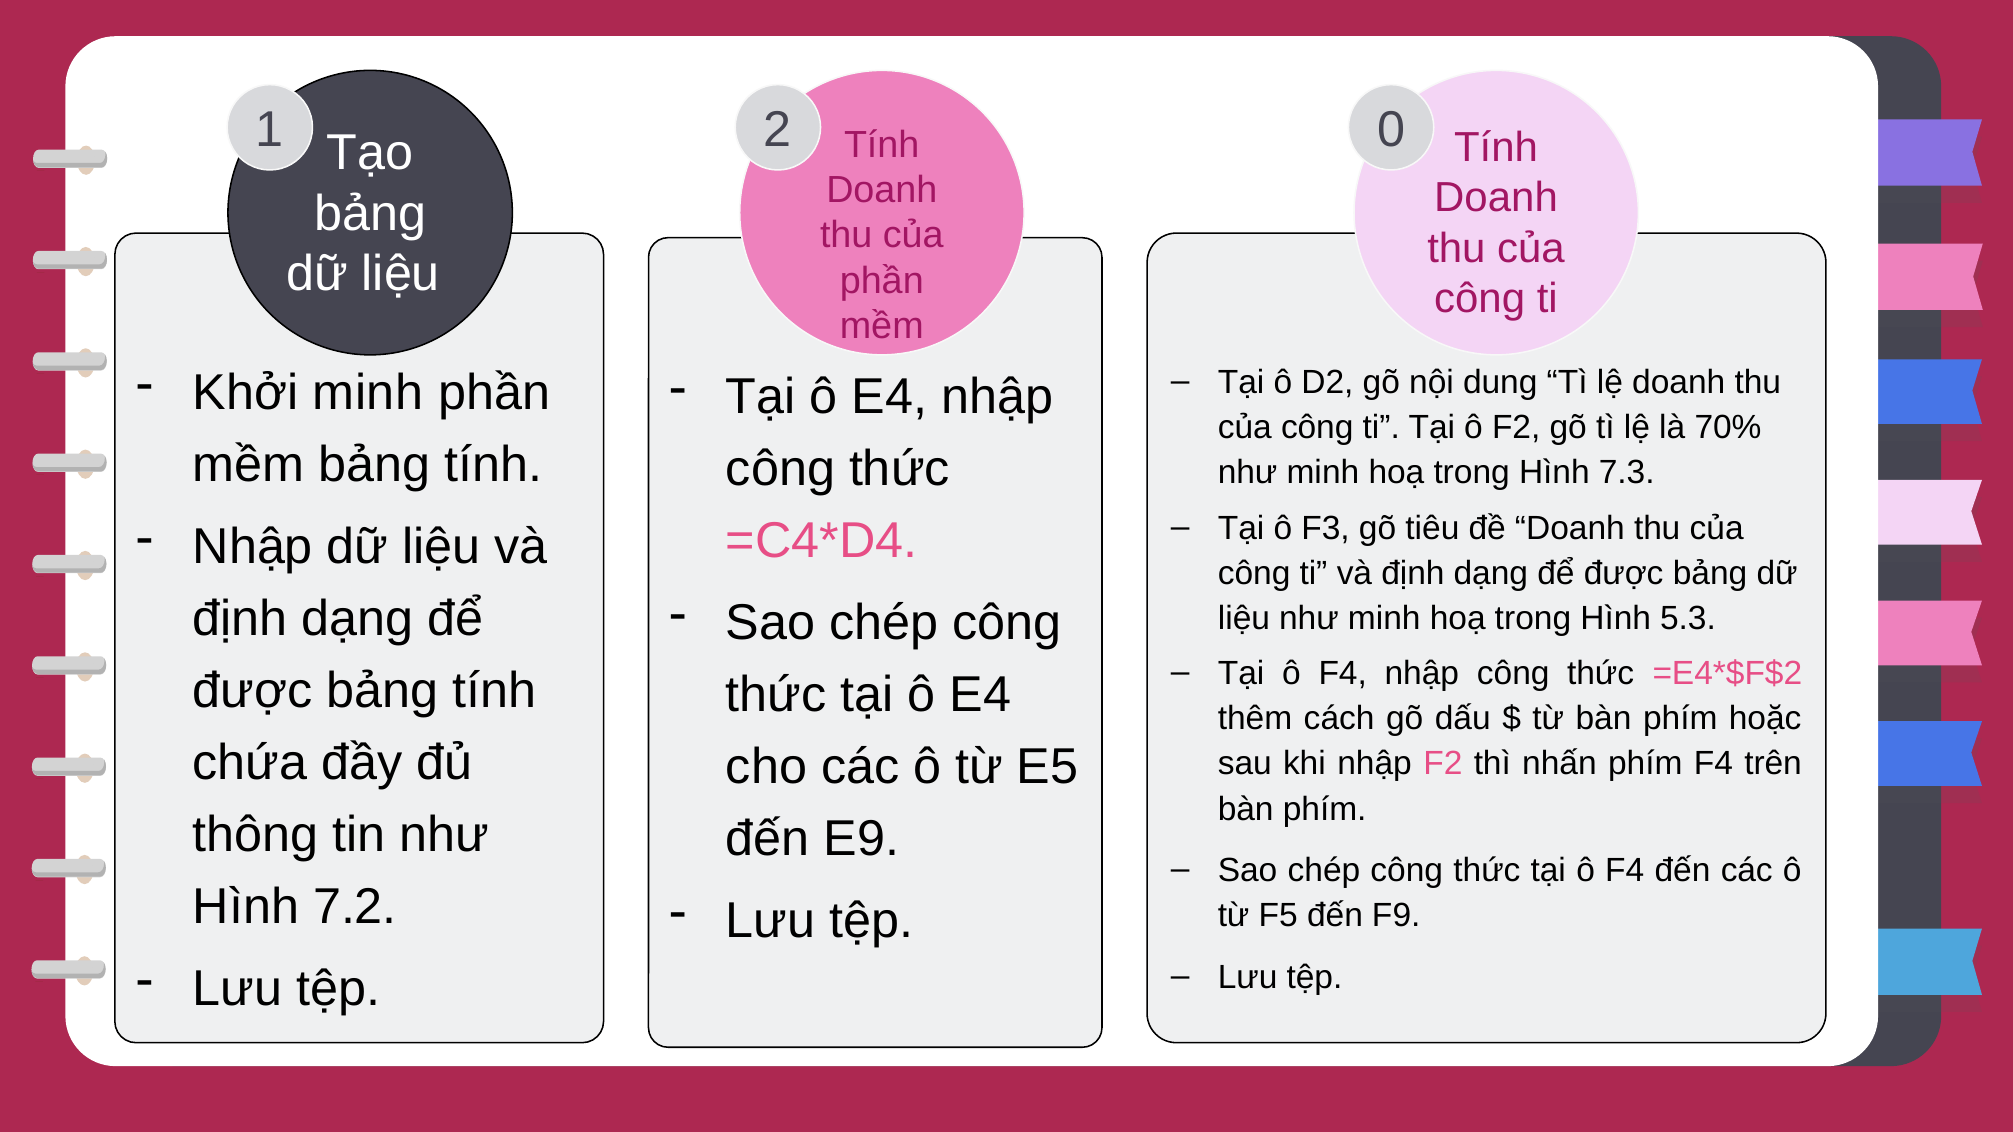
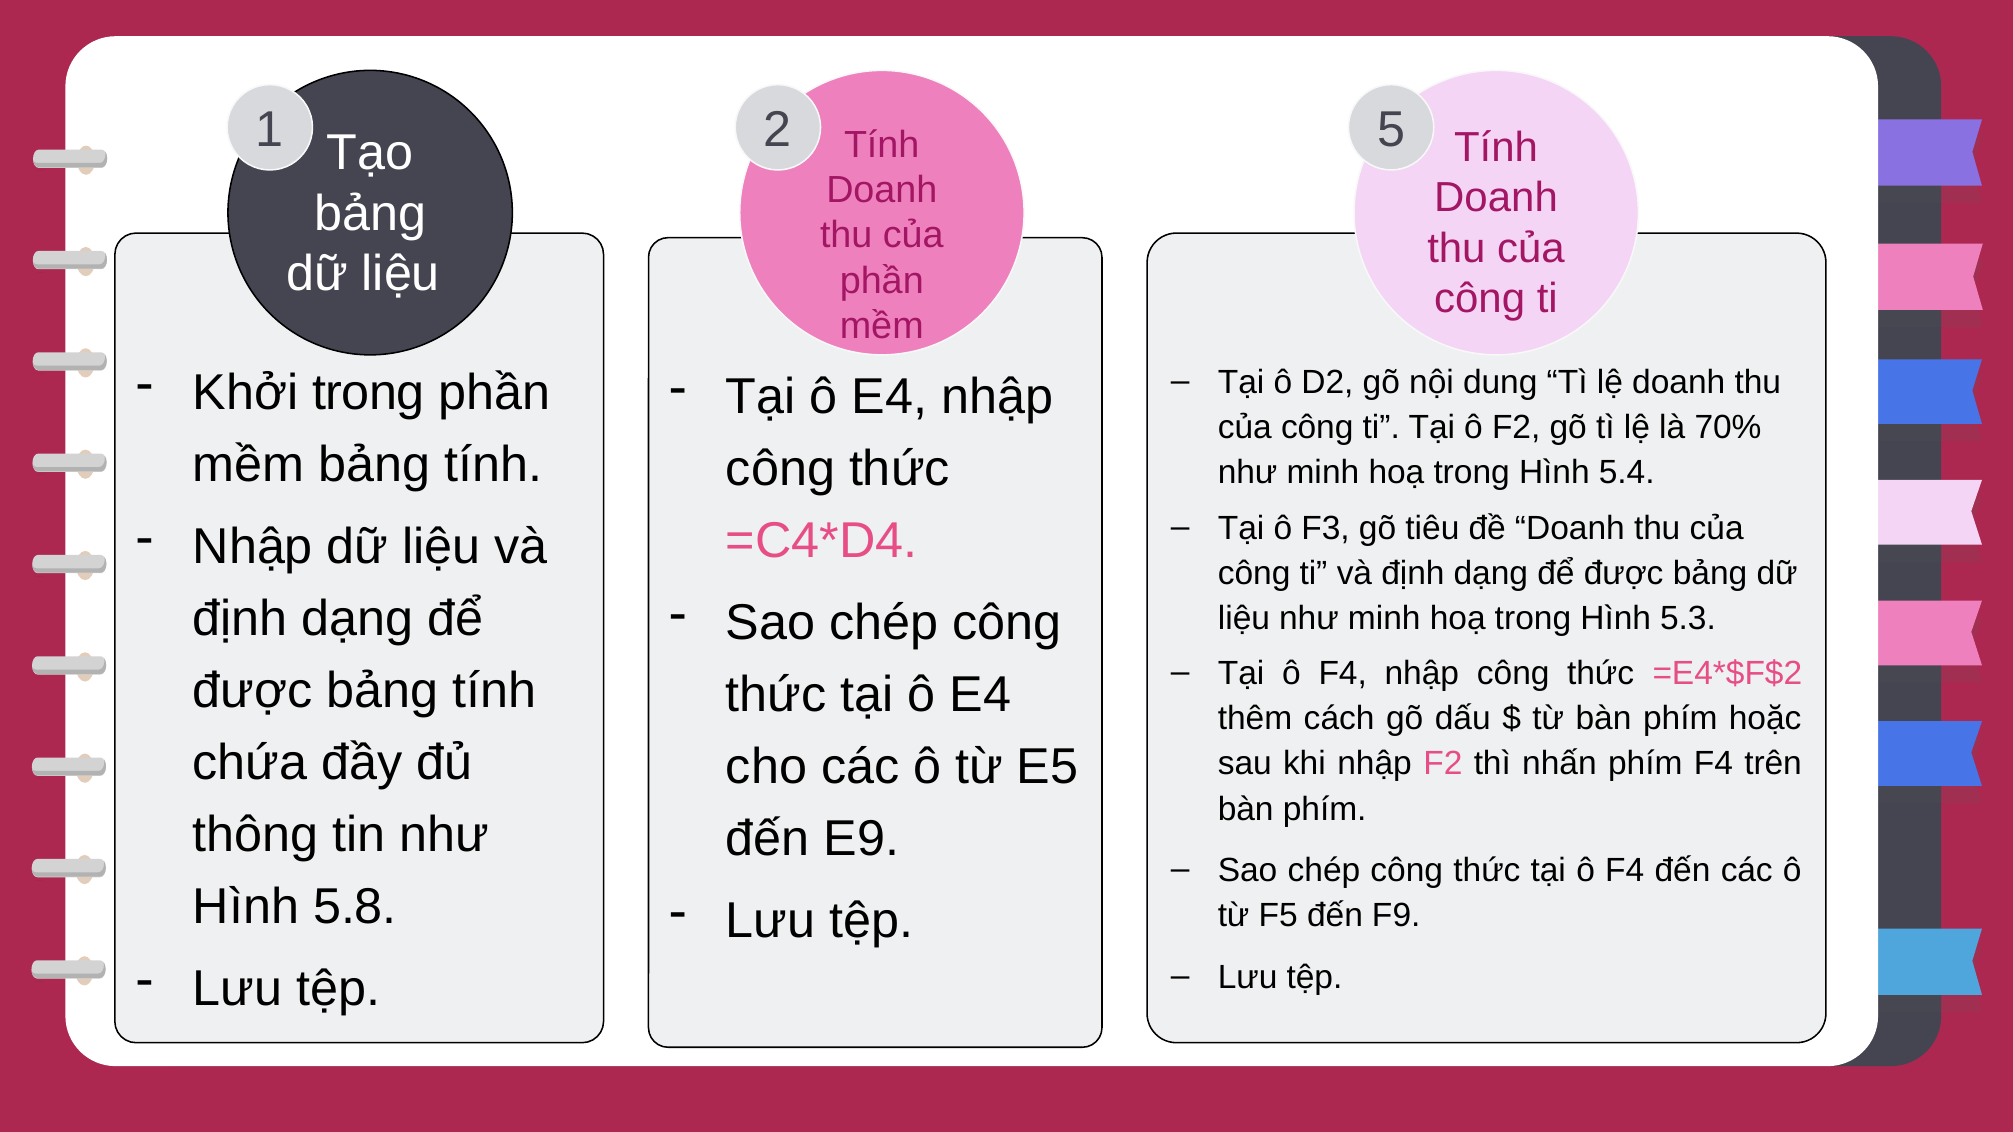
0: 0 -> 5
Khởi minh: minh -> trong
7.3: 7.3 -> 5.4
7.2: 7.2 -> 5.8
